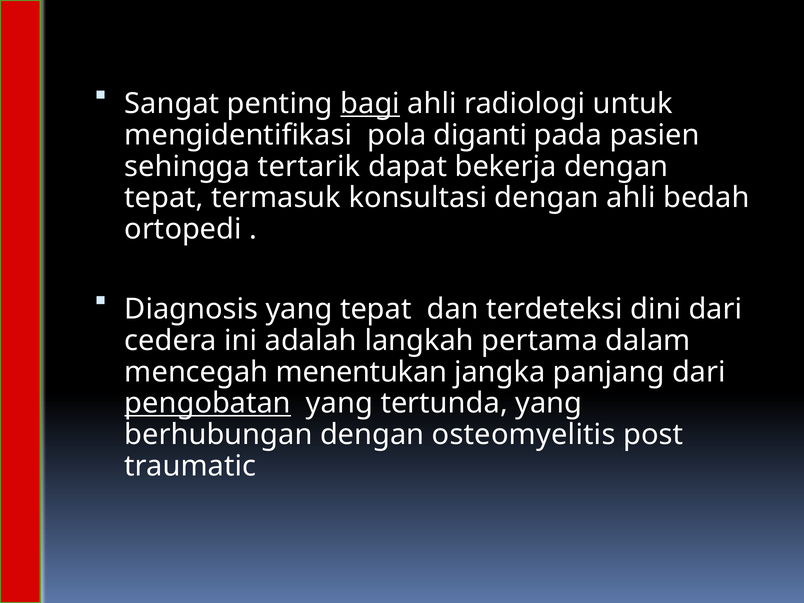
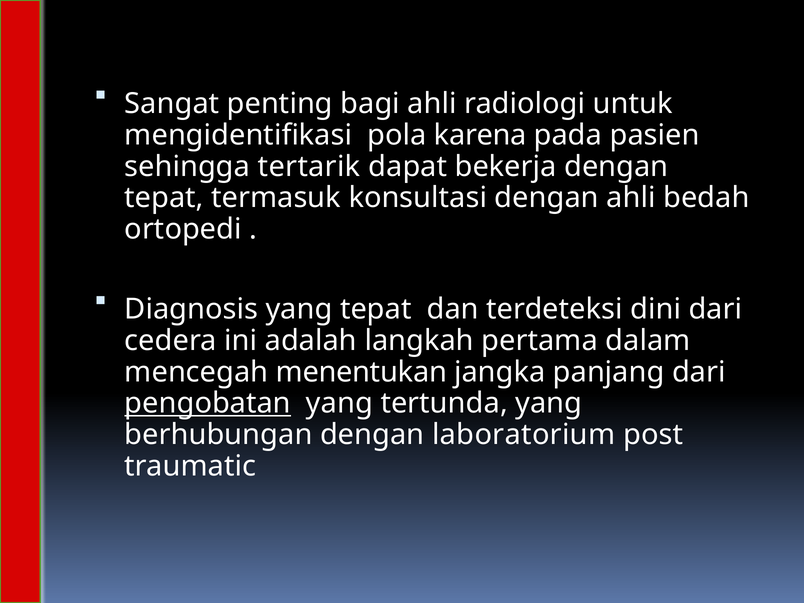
bagi underline: present -> none
diganti: diganti -> karena
osteomyelitis: osteomyelitis -> laboratorium
